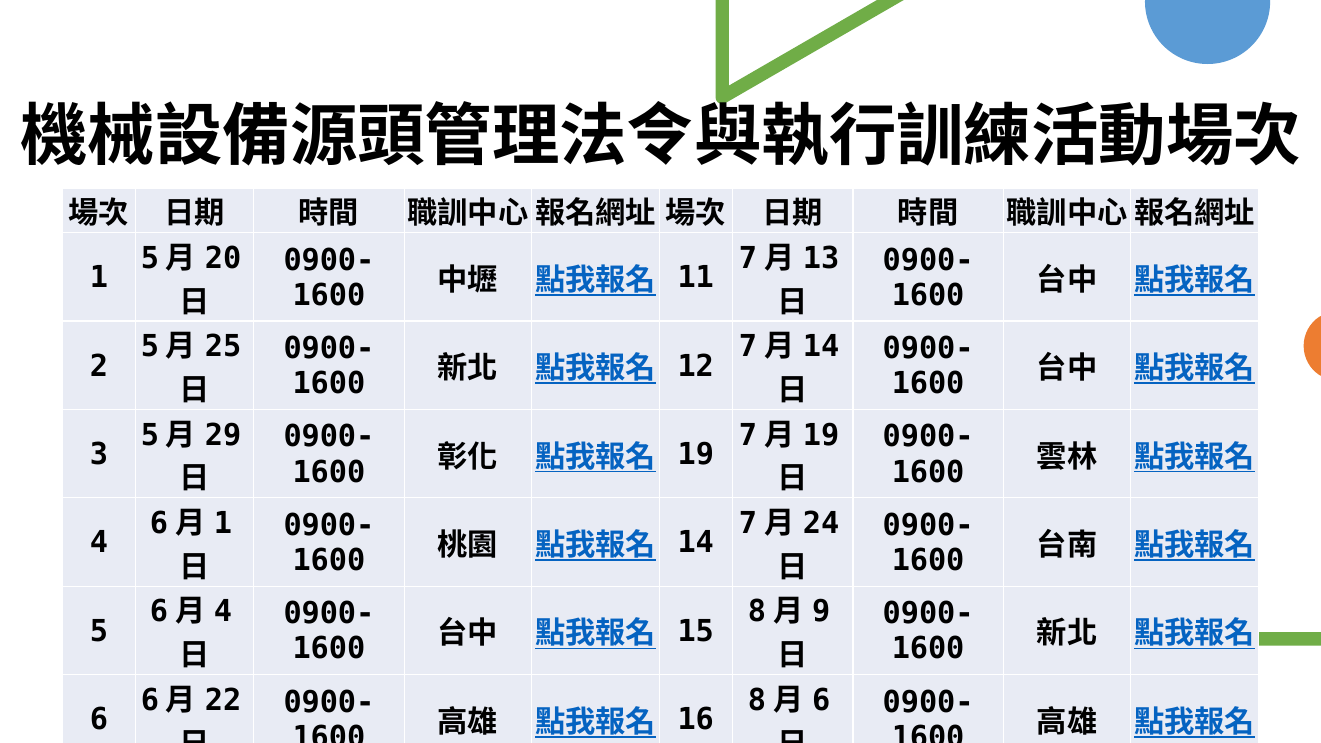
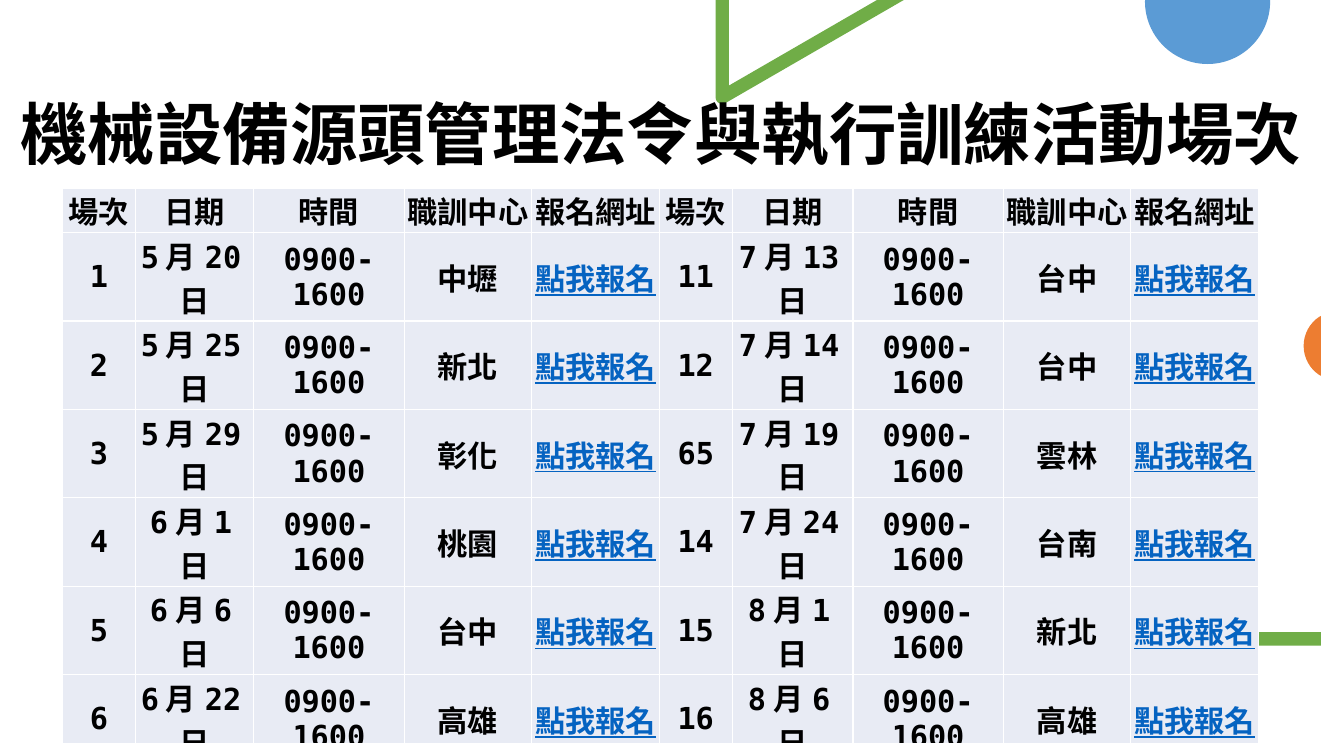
19 at (696, 455): 19 -> 65
4 at (223, 612): 4 -> 6
9 at (821, 612): 9 -> 1
